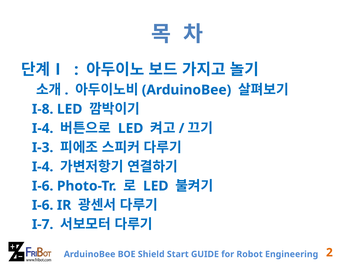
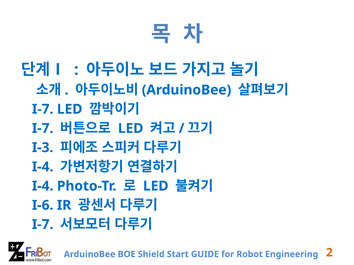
I-8 at (43, 109): I-8 -> I-7
I-4 at (43, 129): I-4 -> I-7
I-6 at (43, 186): I-6 -> I-4
